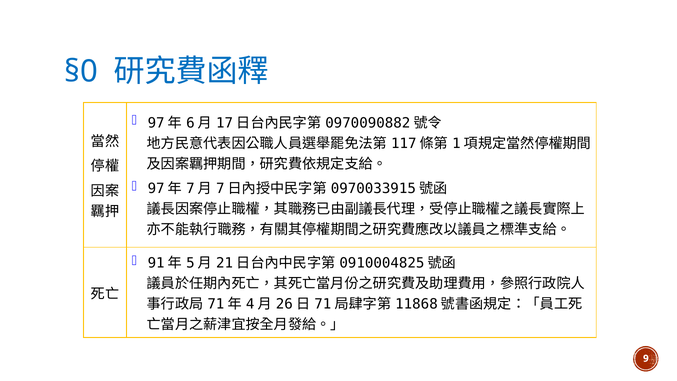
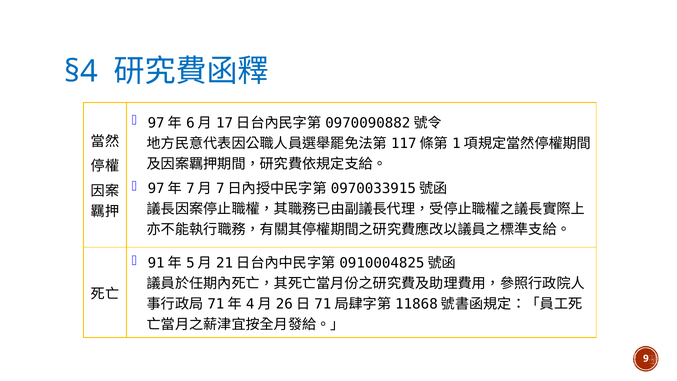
§0: §0 -> §4
